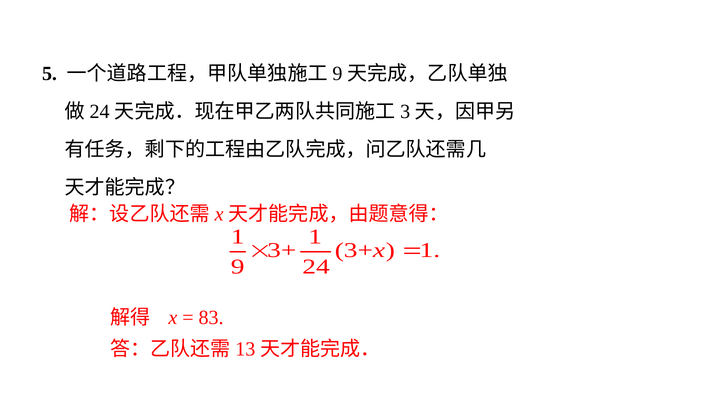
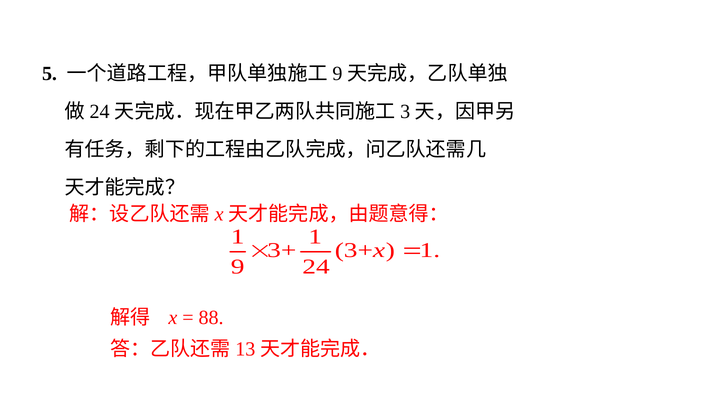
83: 83 -> 88
